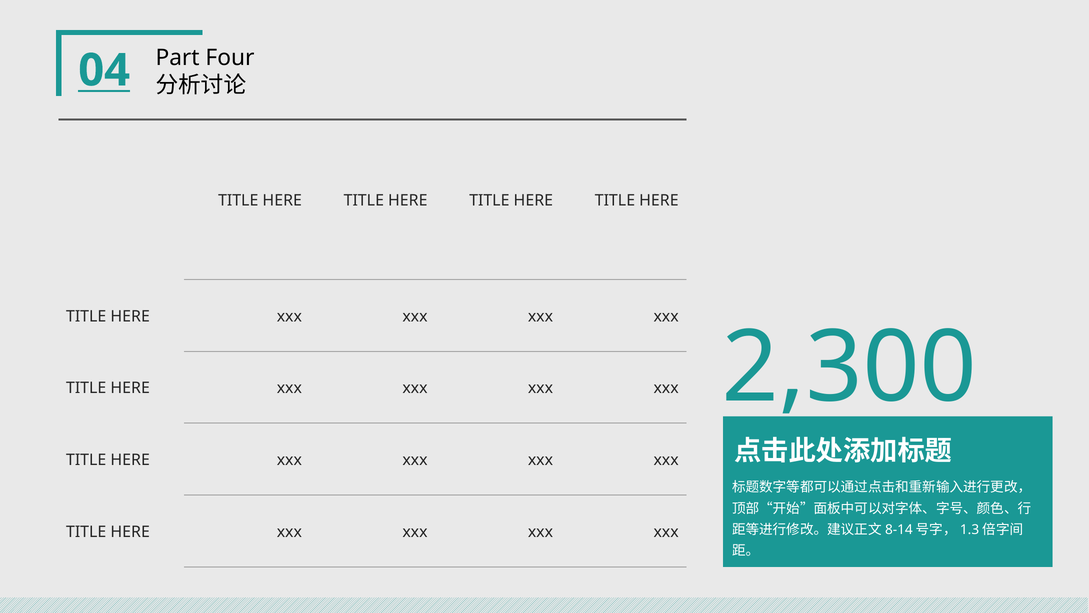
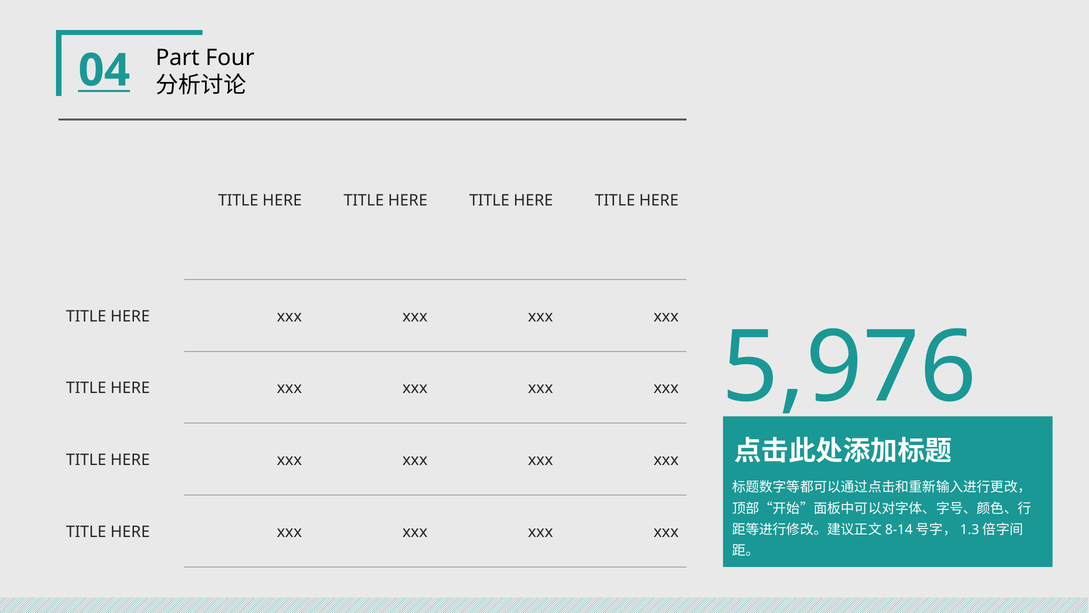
2,300: 2,300 -> 5,976
